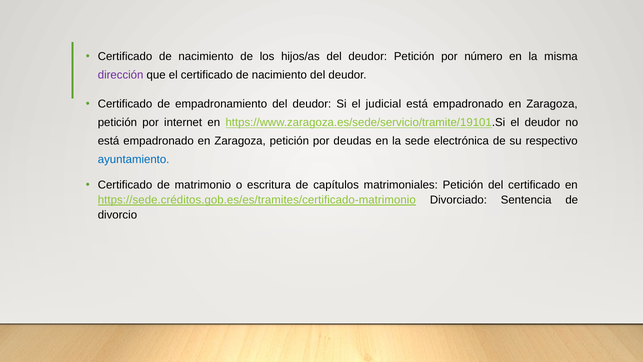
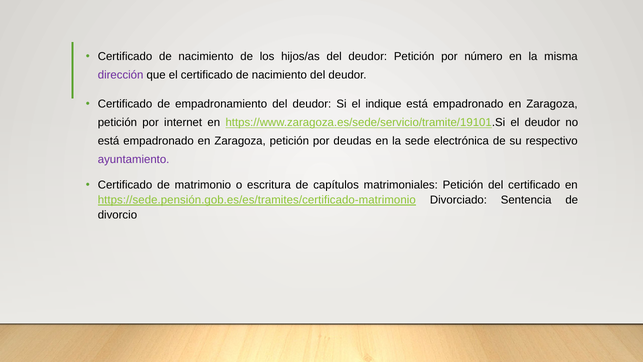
judicial: judicial -> indique
ayuntamiento colour: blue -> purple
https://sede.créditos.gob.es/es/tramites/certificado-matrimonio: https://sede.créditos.gob.es/es/tramites/certificado-matrimonio -> https://sede.pensión.gob.es/es/tramites/certificado-matrimonio
